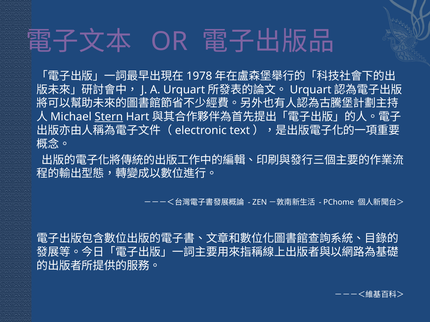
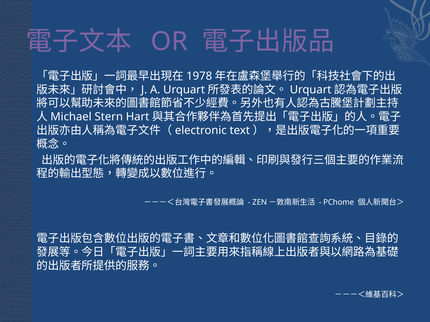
Stern underline: present -> none
